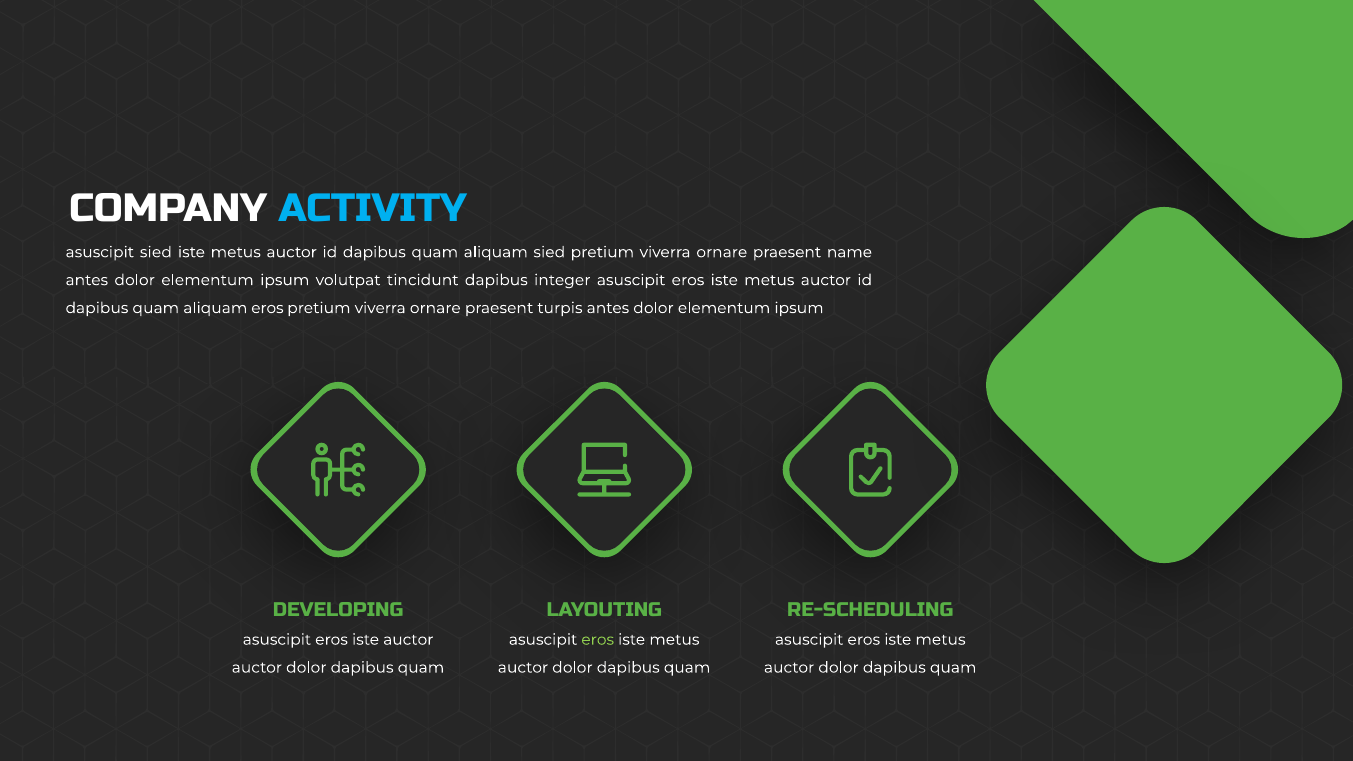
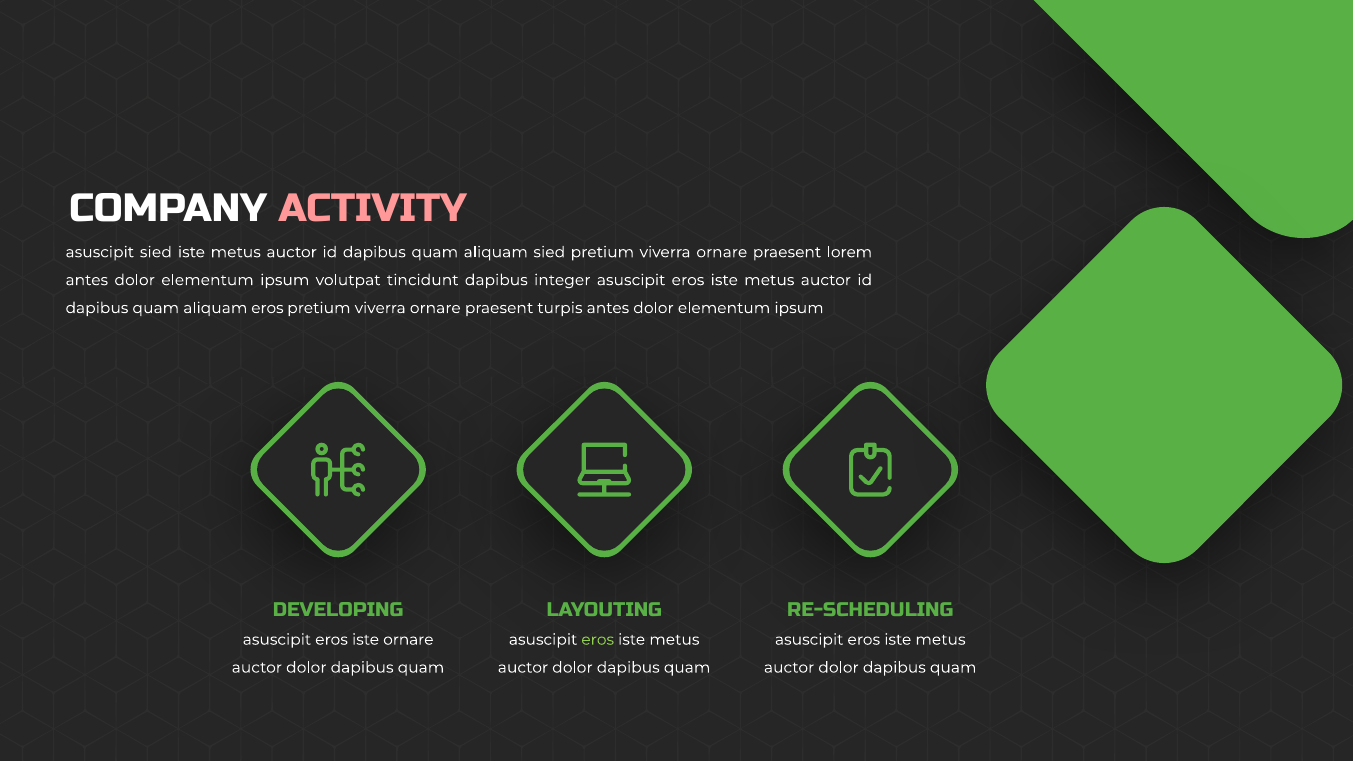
ACTIVITY colour: light blue -> pink
name: name -> lorem
iste auctor: auctor -> ornare
